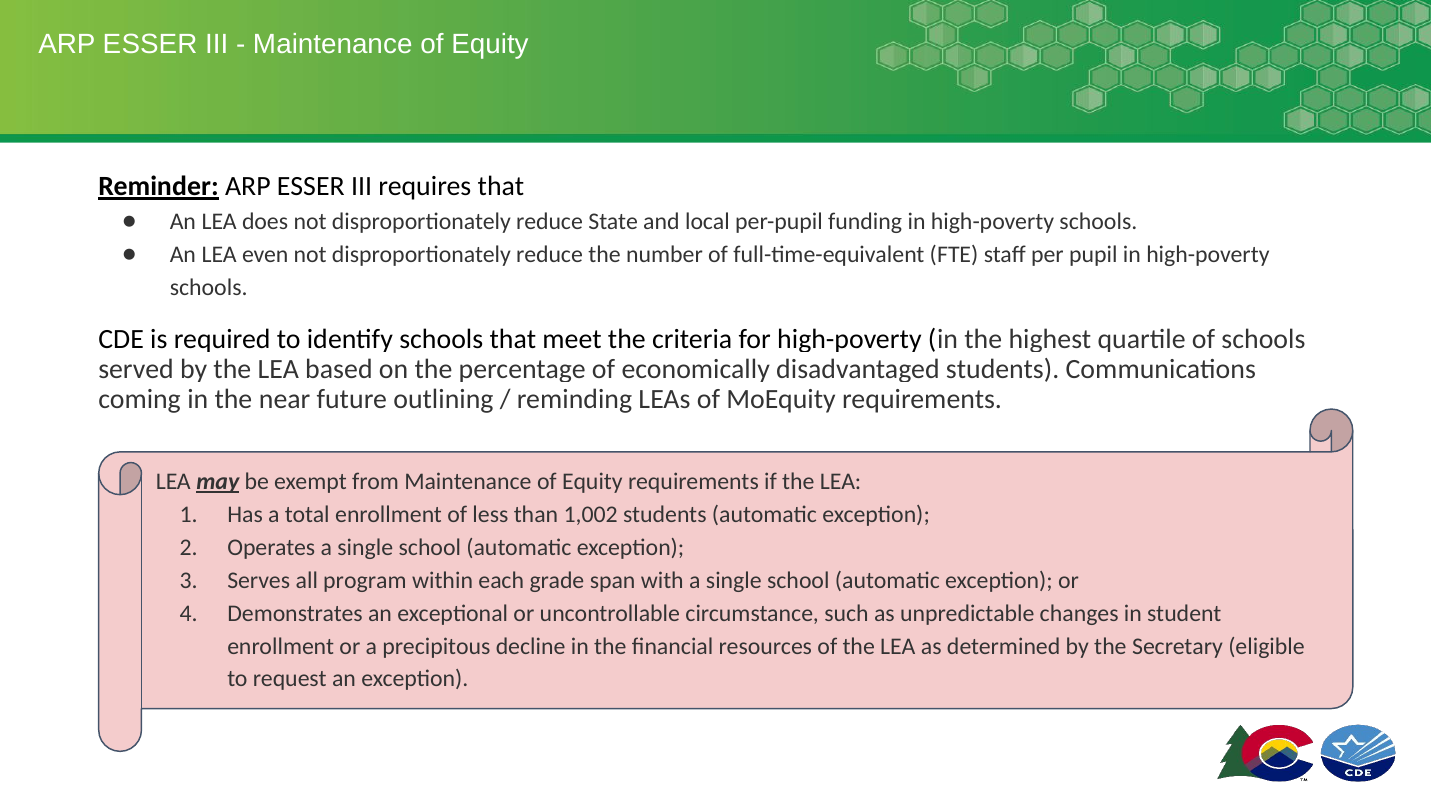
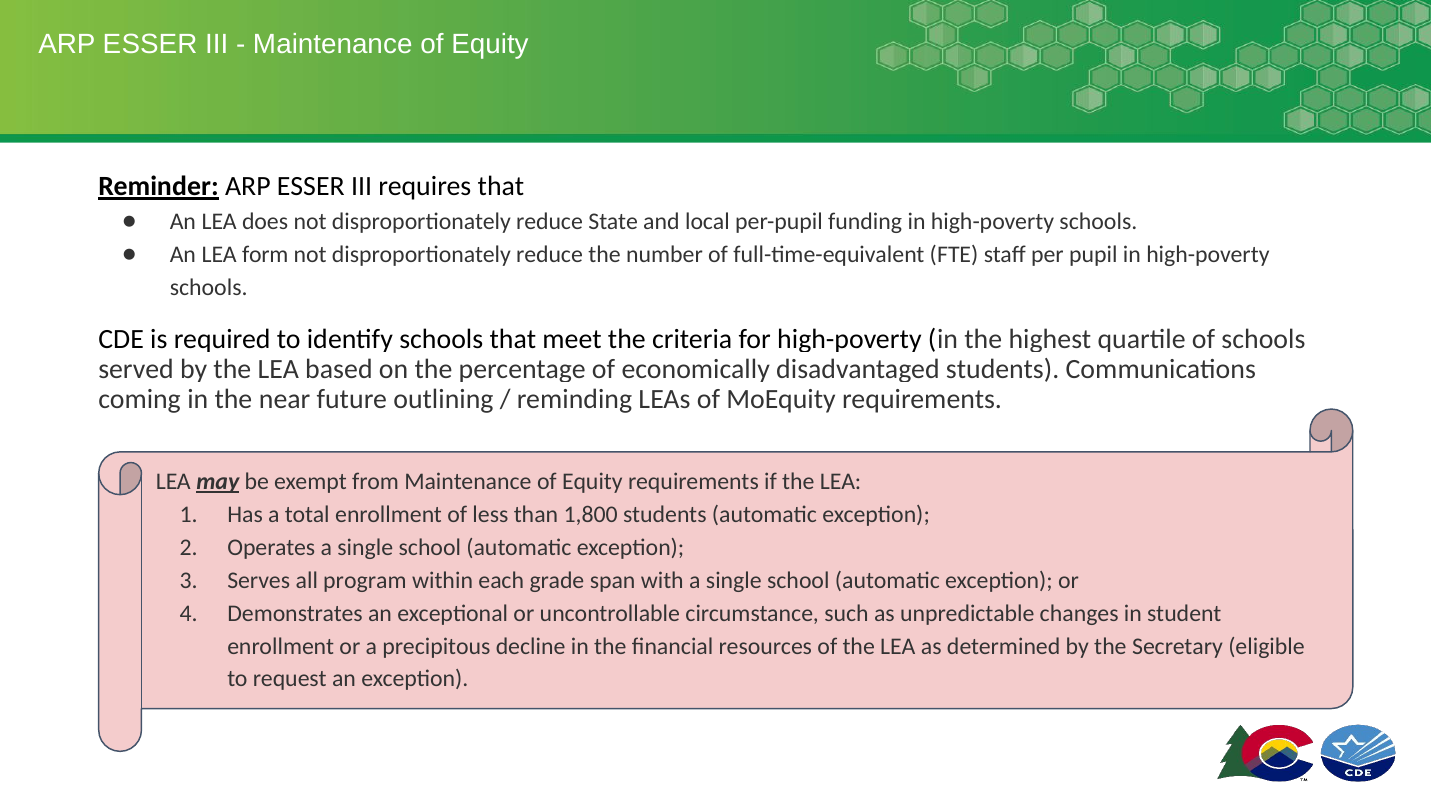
even: even -> form
1,002: 1,002 -> 1,800
